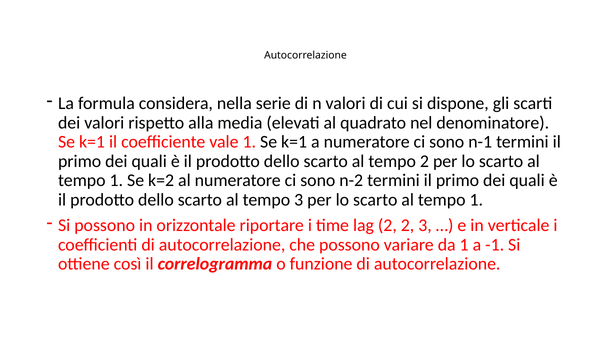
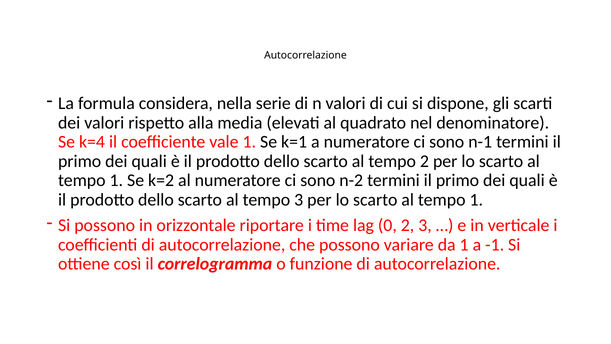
k=1 at (92, 142): k=1 -> k=4
lag 2: 2 -> 0
